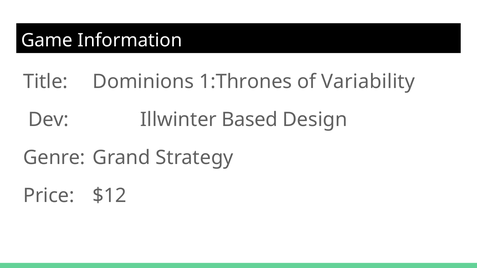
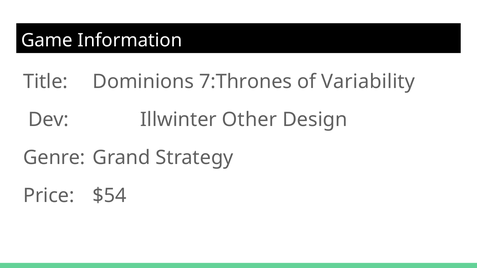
1:Thrones: 1:Thrones -> 7:Thrones
Based: Based -> Other
$12: $12 -> $54
